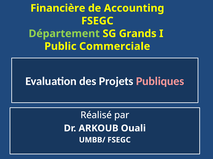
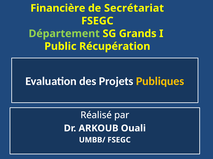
Accounting: Accounting -> Secrétariat
Commerciale: Commerciale -> Récupération
Publiques colour: pink -> yellow
